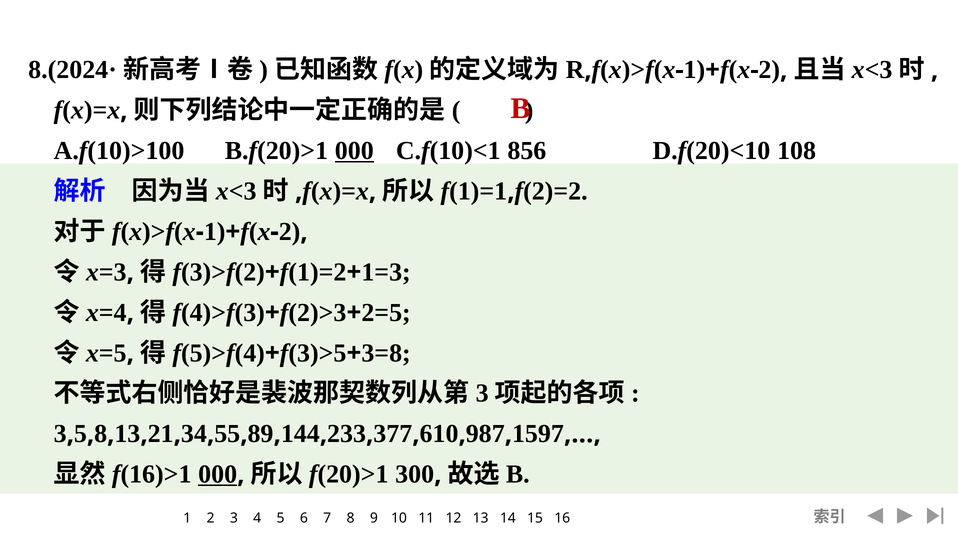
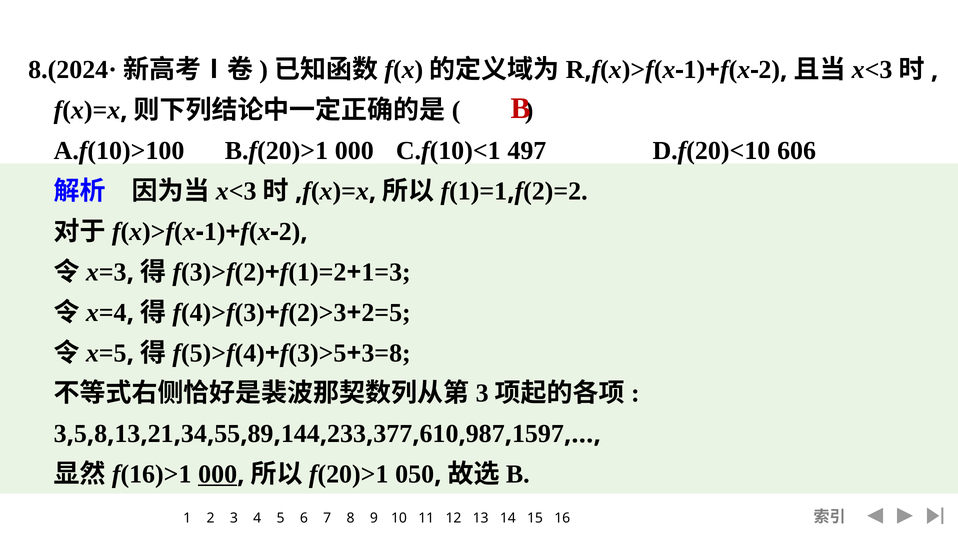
000 at (354, 151) underline: present -> none
856: 856 -> 497
108: 108 -> 606
300: 300 -> 050
